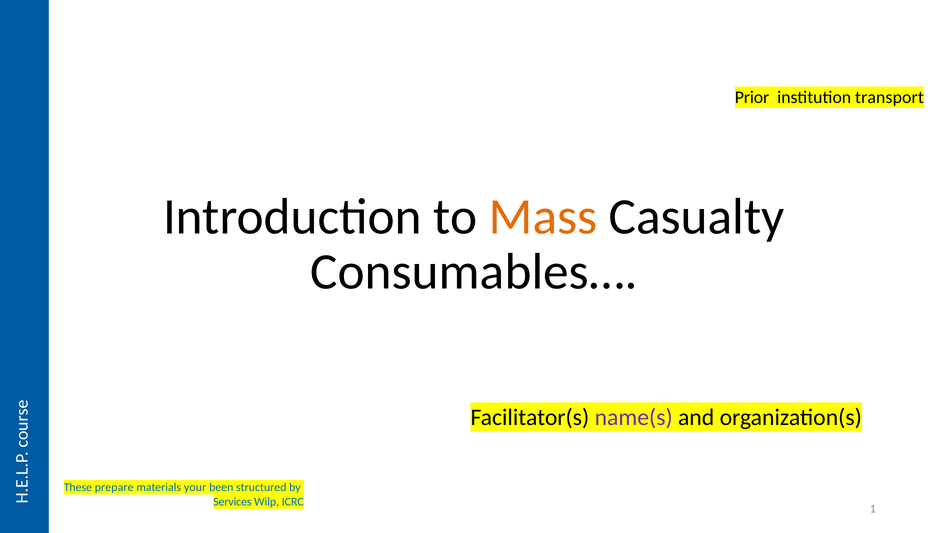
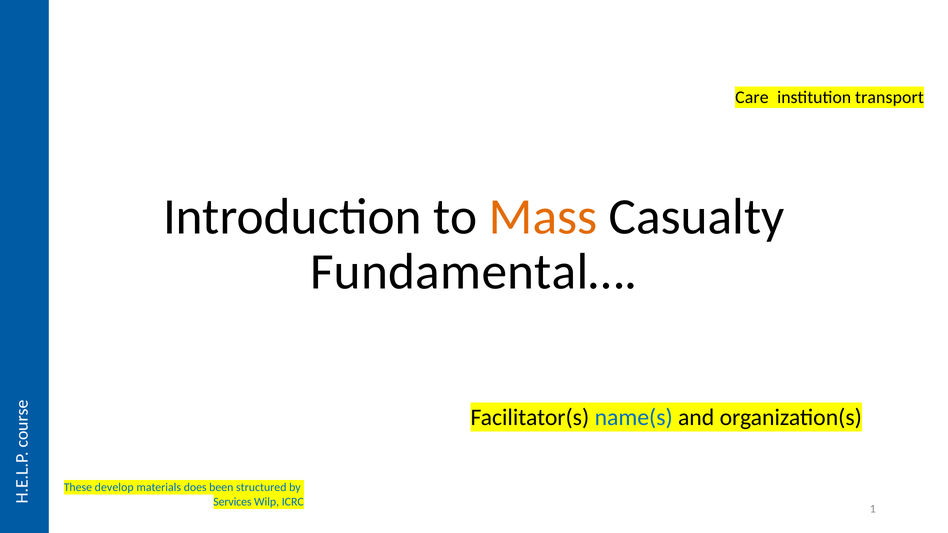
Prior: Prior -> Care
Consumables…: Consumables… -> Fundamental…
name(s colour: purple -> blue
prepare: prepare -> develop
your: your -> does
